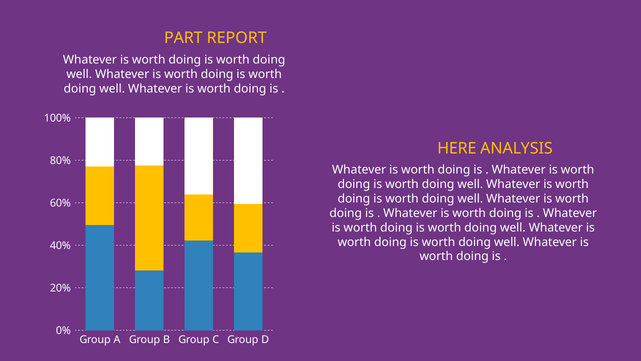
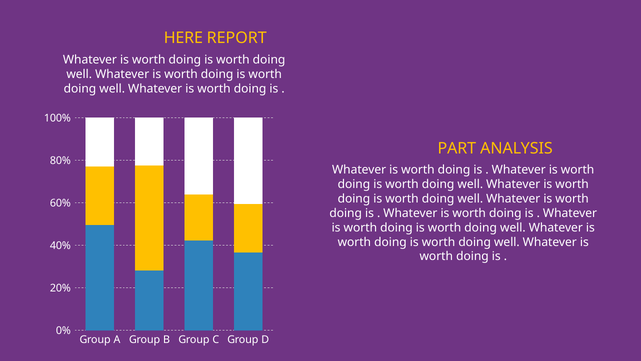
PART: PART -> HERE
HERE: HERE -> PART
